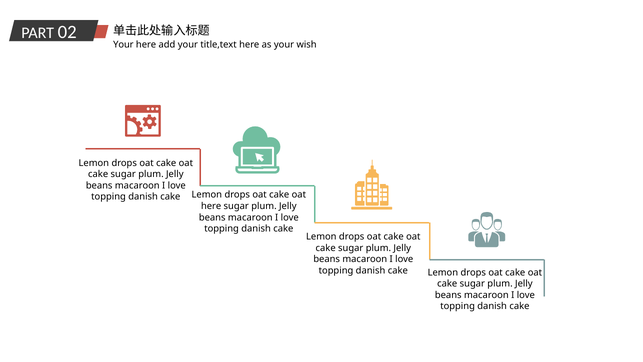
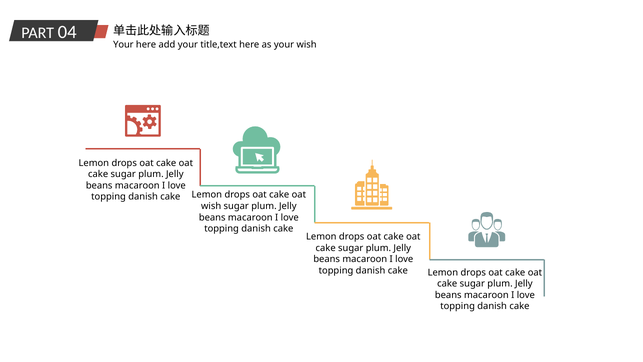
02: 02 -> 04
here at (211, 206): here -> wish
